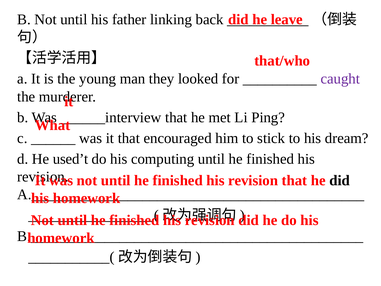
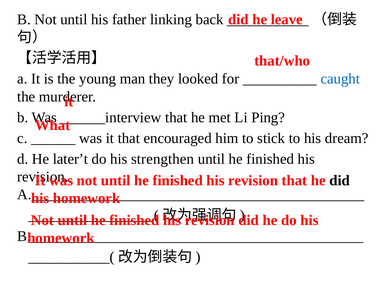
caught colour: purple -> blue
used’t: used’t -> later’t
computing: computing -> strengthen
